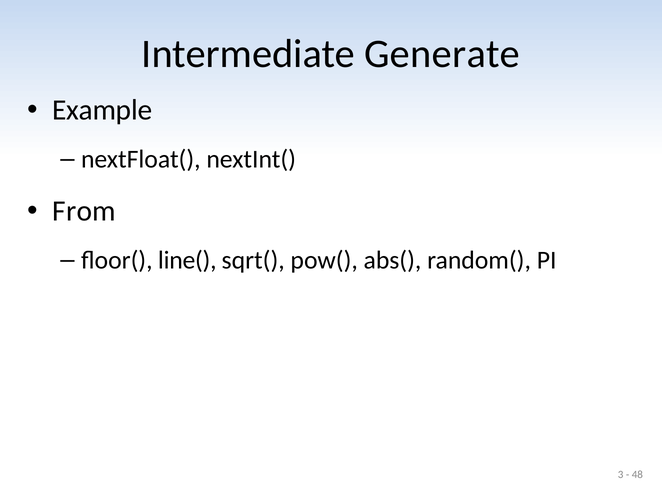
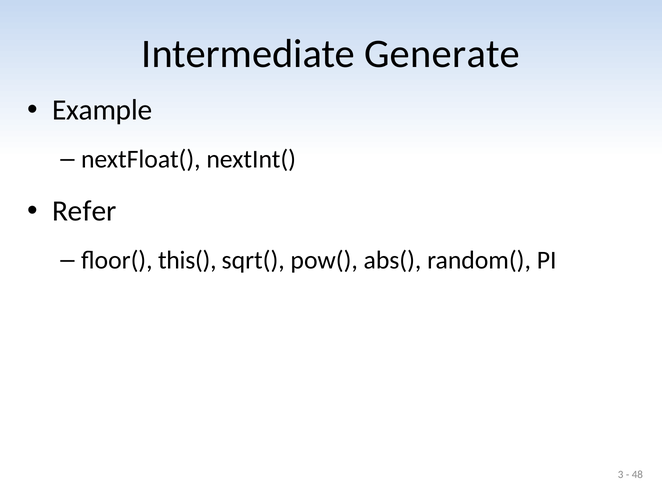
From: From -> Refer
line(: line( -> this(
